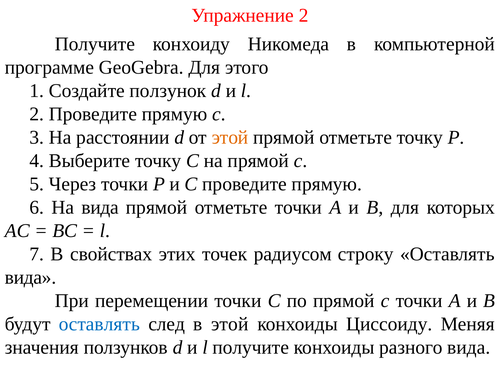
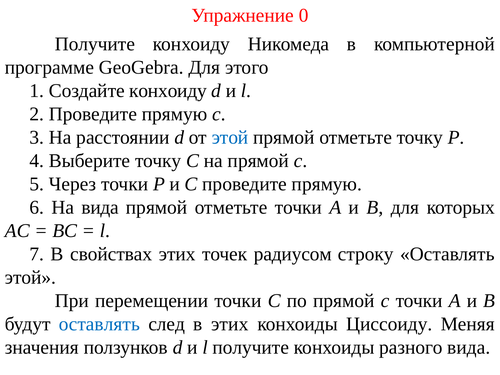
Упражнение 2: 2 -> 0
Создайте ползунок: ползунок -> конхоиду
этой at (230, 137) colour: orange -> blue
вида at (31, 278): вида -> этой
в этой: этой -> этих
